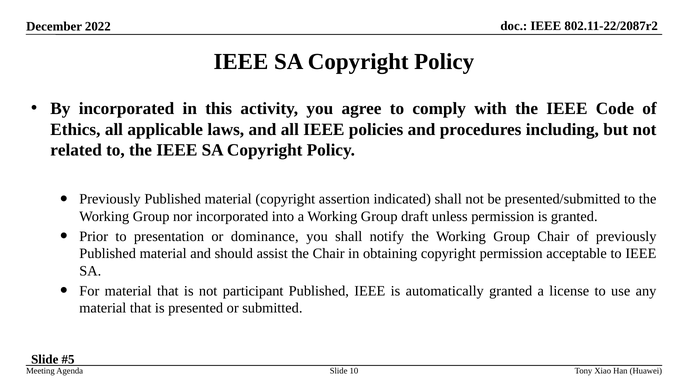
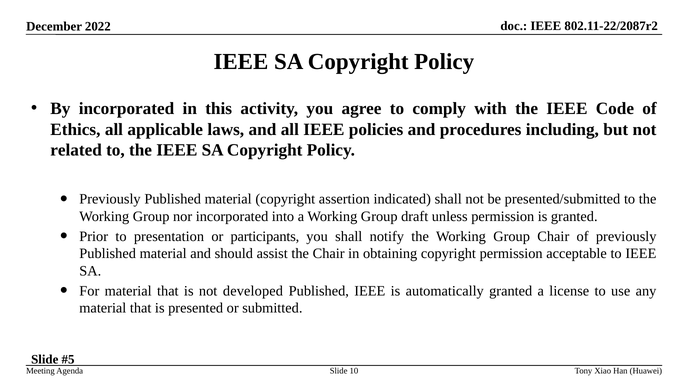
dominance: dominance -> participants
participant: participant -> developed
